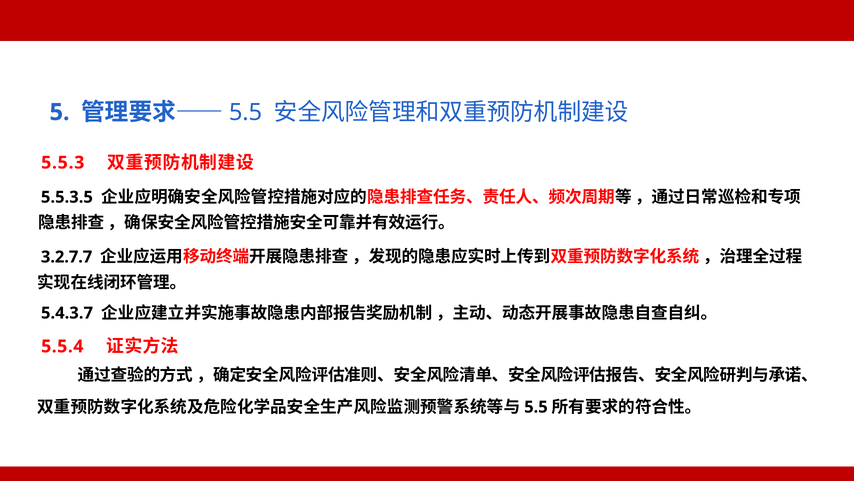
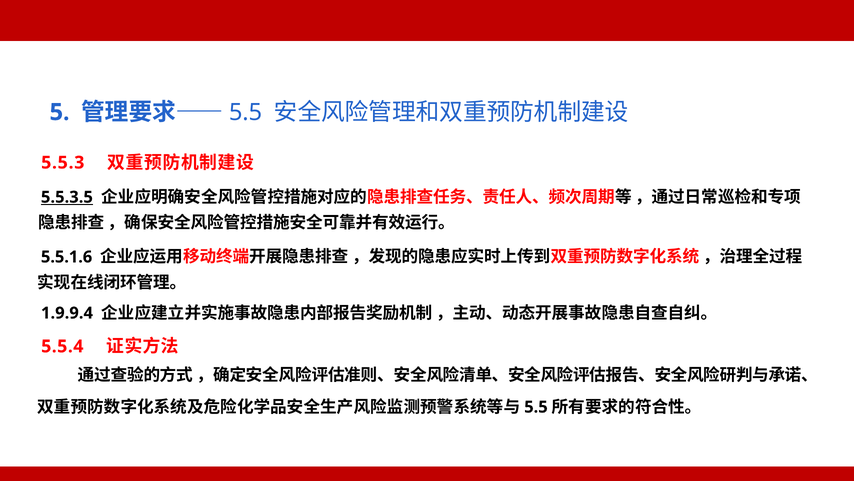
5.5.3.5 underline: none -> present
3.2.7.7: 3.2.7.7 -> 5.5.1.6
5.4.3.7: 5.4.3.7 -> 1.9.9.4
